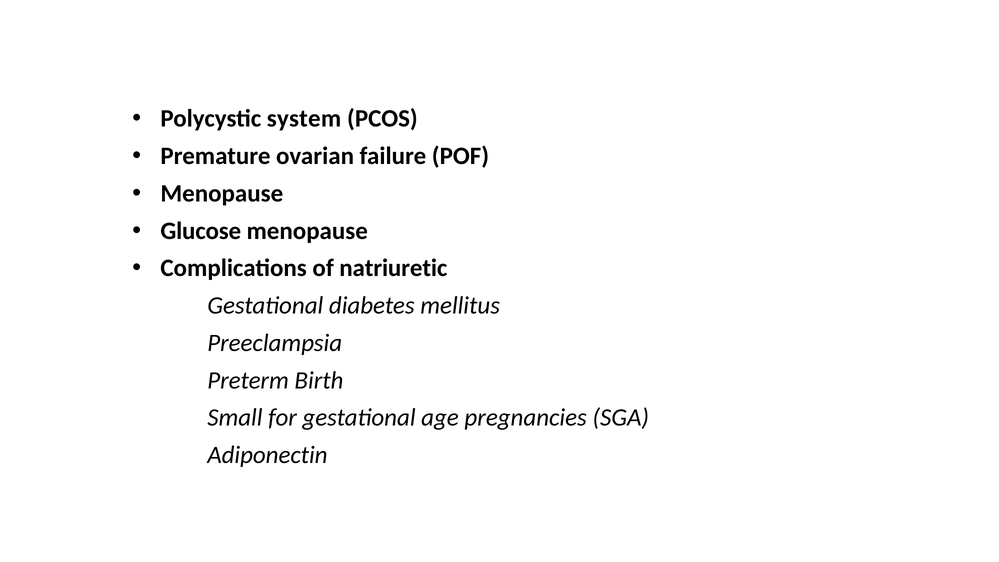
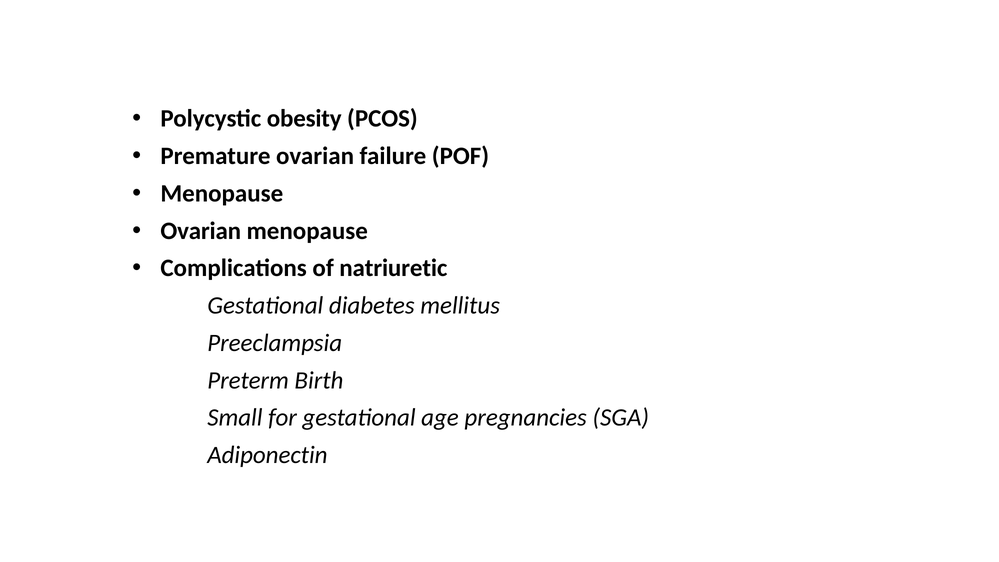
system: system -> obesity
Glucose at (201, 231): Glucose -> Ovarian
